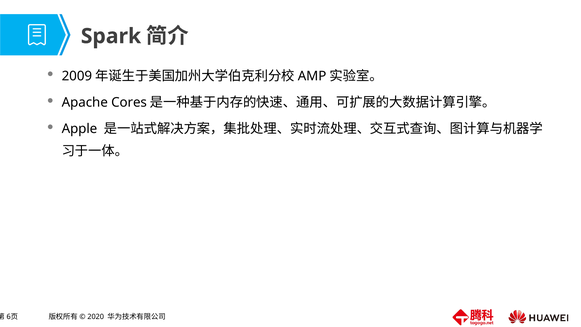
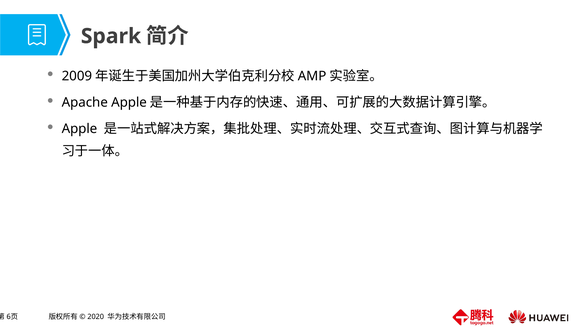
Apache Cores: Cores -> Apple
